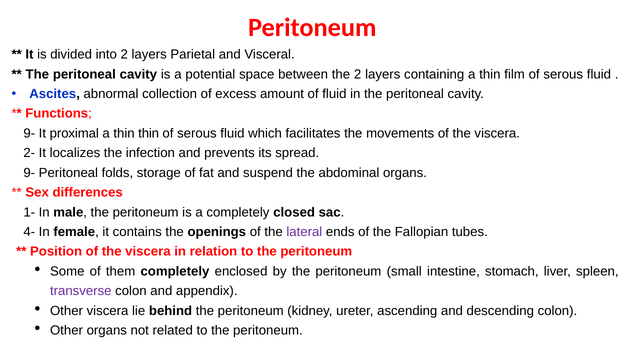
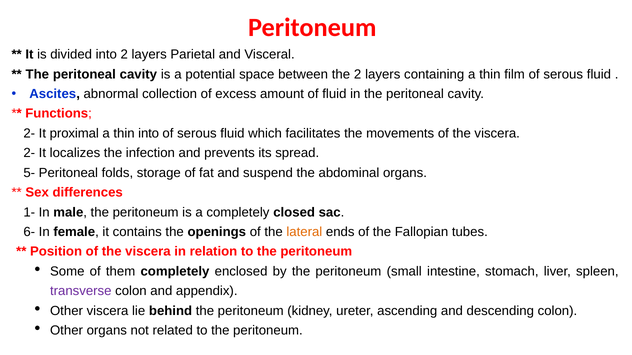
9- at (29, 134): 9- -> 2-
thin thin: thin -> into
9- at (29, 173): 9- -> 5-
4-: 4- -> 6-
lateral colour: purple -> orange
